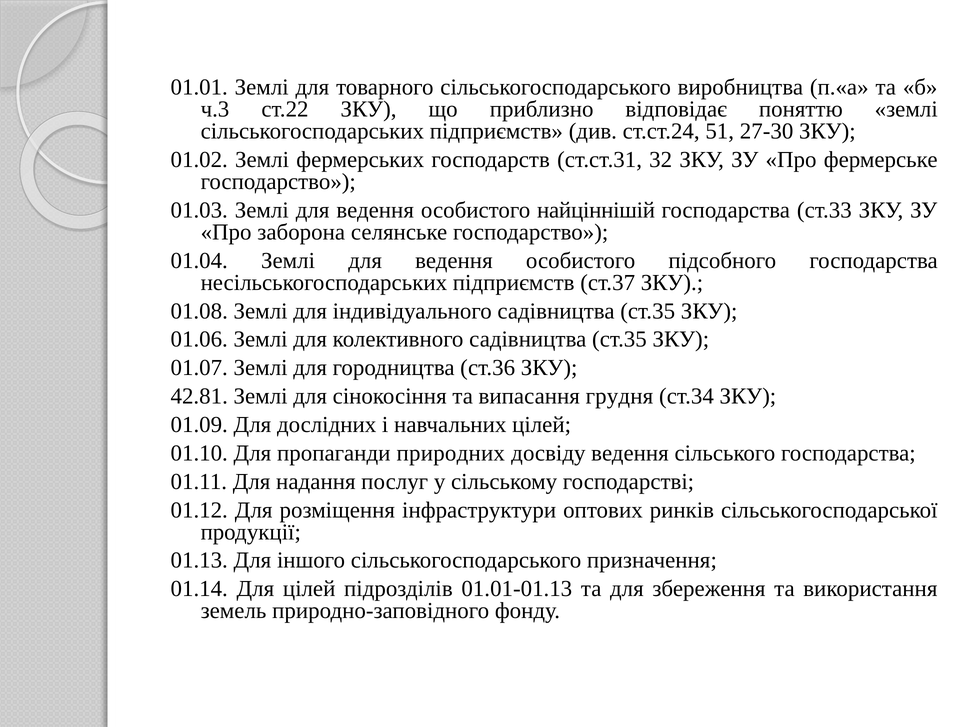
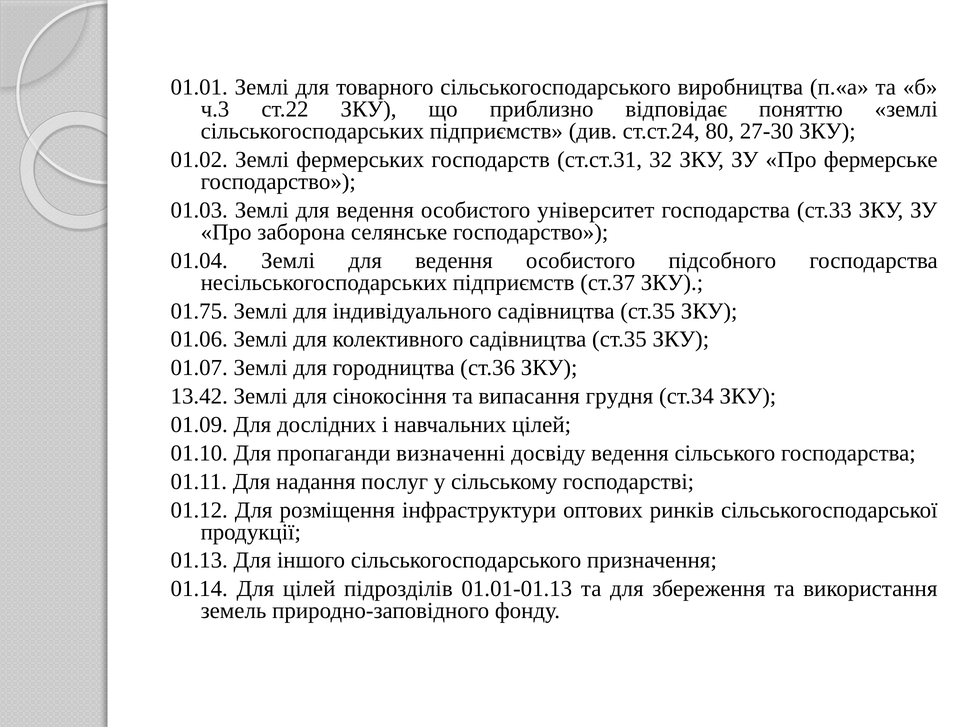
51: 51 -> 80
найціннішій: найціннішій -> університет
01.08: 01.08 -> 01.75
42.81: 42.81 -> 13.42
природних: природних -> визначенні
